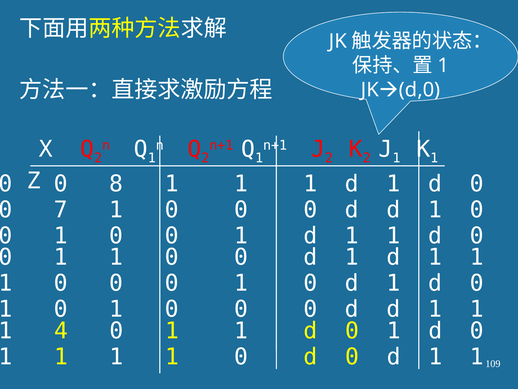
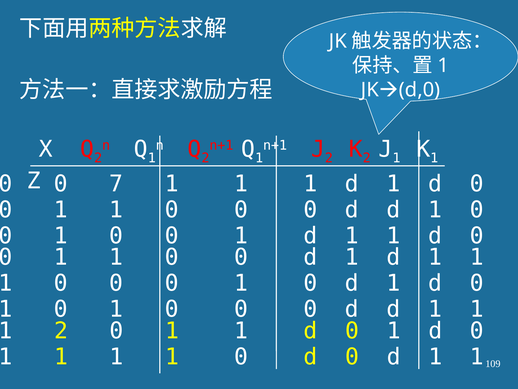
8: 8 -> 7
7 at (61, 210): 7 -> 1
4 at (61, 330): 4 -> 2
